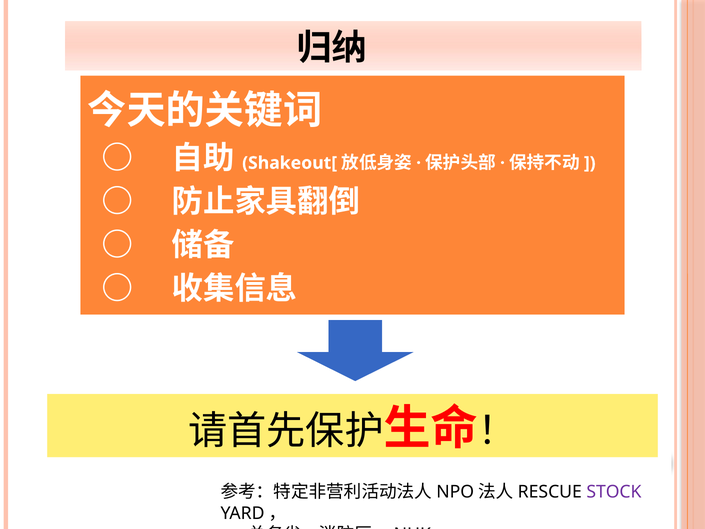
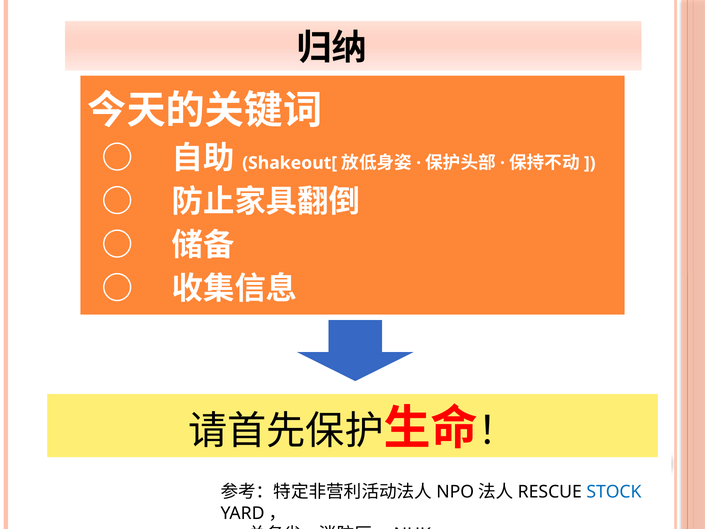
STOCK colour: purple -> blue
